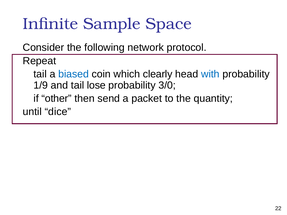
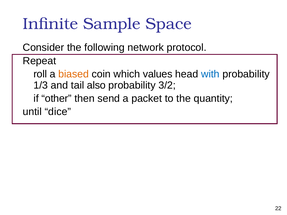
tail at (40, 74): tail -> roll
biased colour: blue -> orange
clearly: clearly -> values
1/9: 1/9 -> 1/3
lose: lose -> also
3/0: 3/0 -> 3/2
